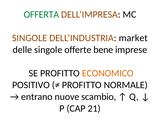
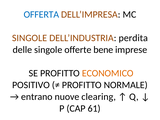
OFFERTA colour: green -> blue
market: market -> perdita
scambio: scambio -> clearing
21: 21 -> 61
